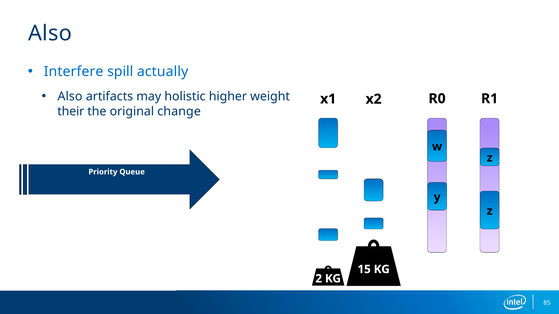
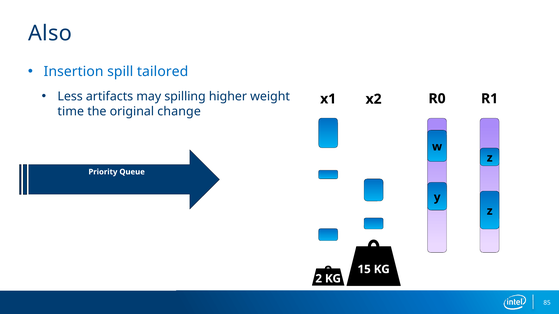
Interfere: Interfere -> Insertion
actually: actually -> tailored
Also at (70, 97): Also -> Less
holistic: holistic -> spilling
their: their -> time
